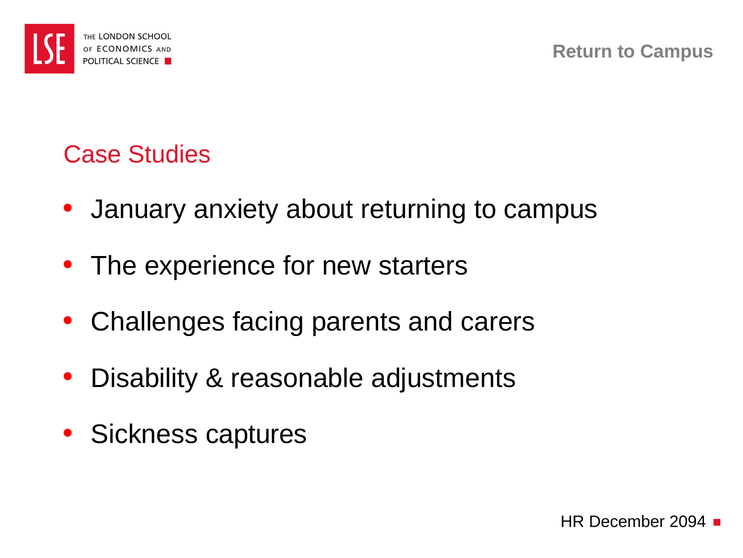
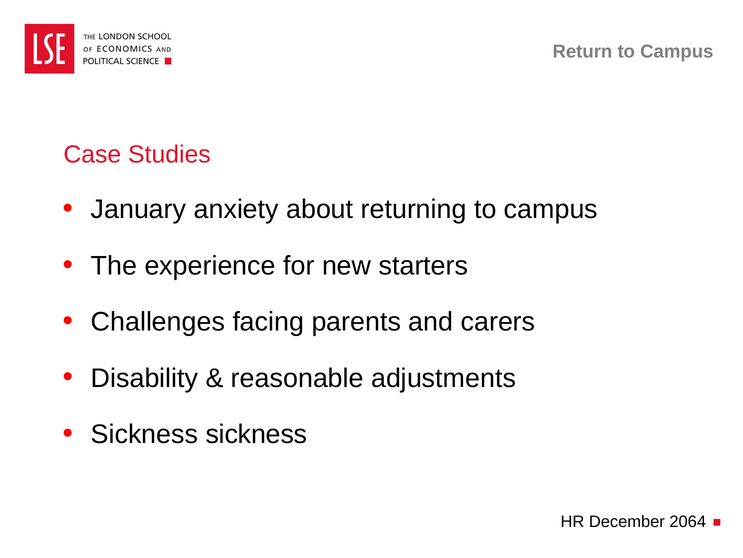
Sickness captures: captures -> sickness
2094: 2094 -> 2064
